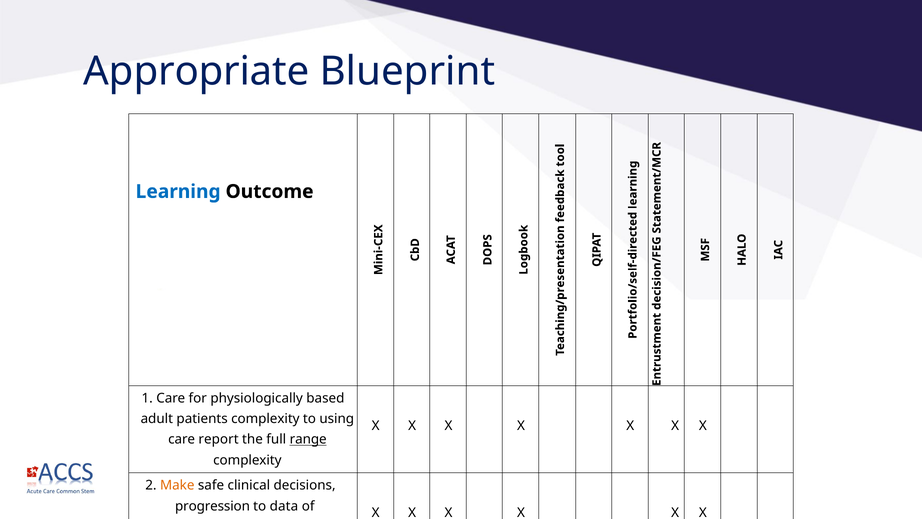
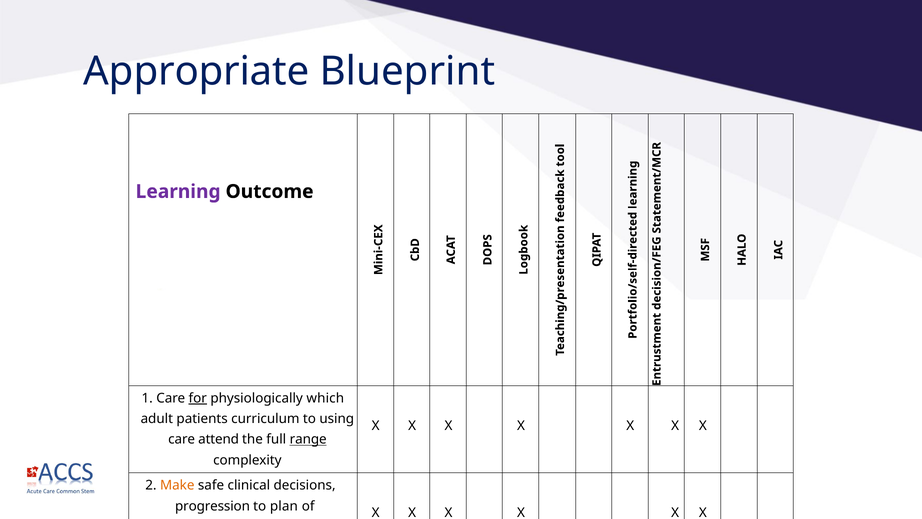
Learning colour: blue -> purple
for underline: none -> present
based: based -> which
patients complexity: complexity -> curriculum
report: report -> attend
data: data -> plan
